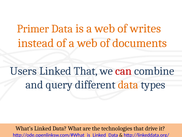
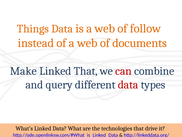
Primer: Primer -> Things
writes: writes -> follow
Users: Users -> Make
data at (128, 84) colour: orange -> red
